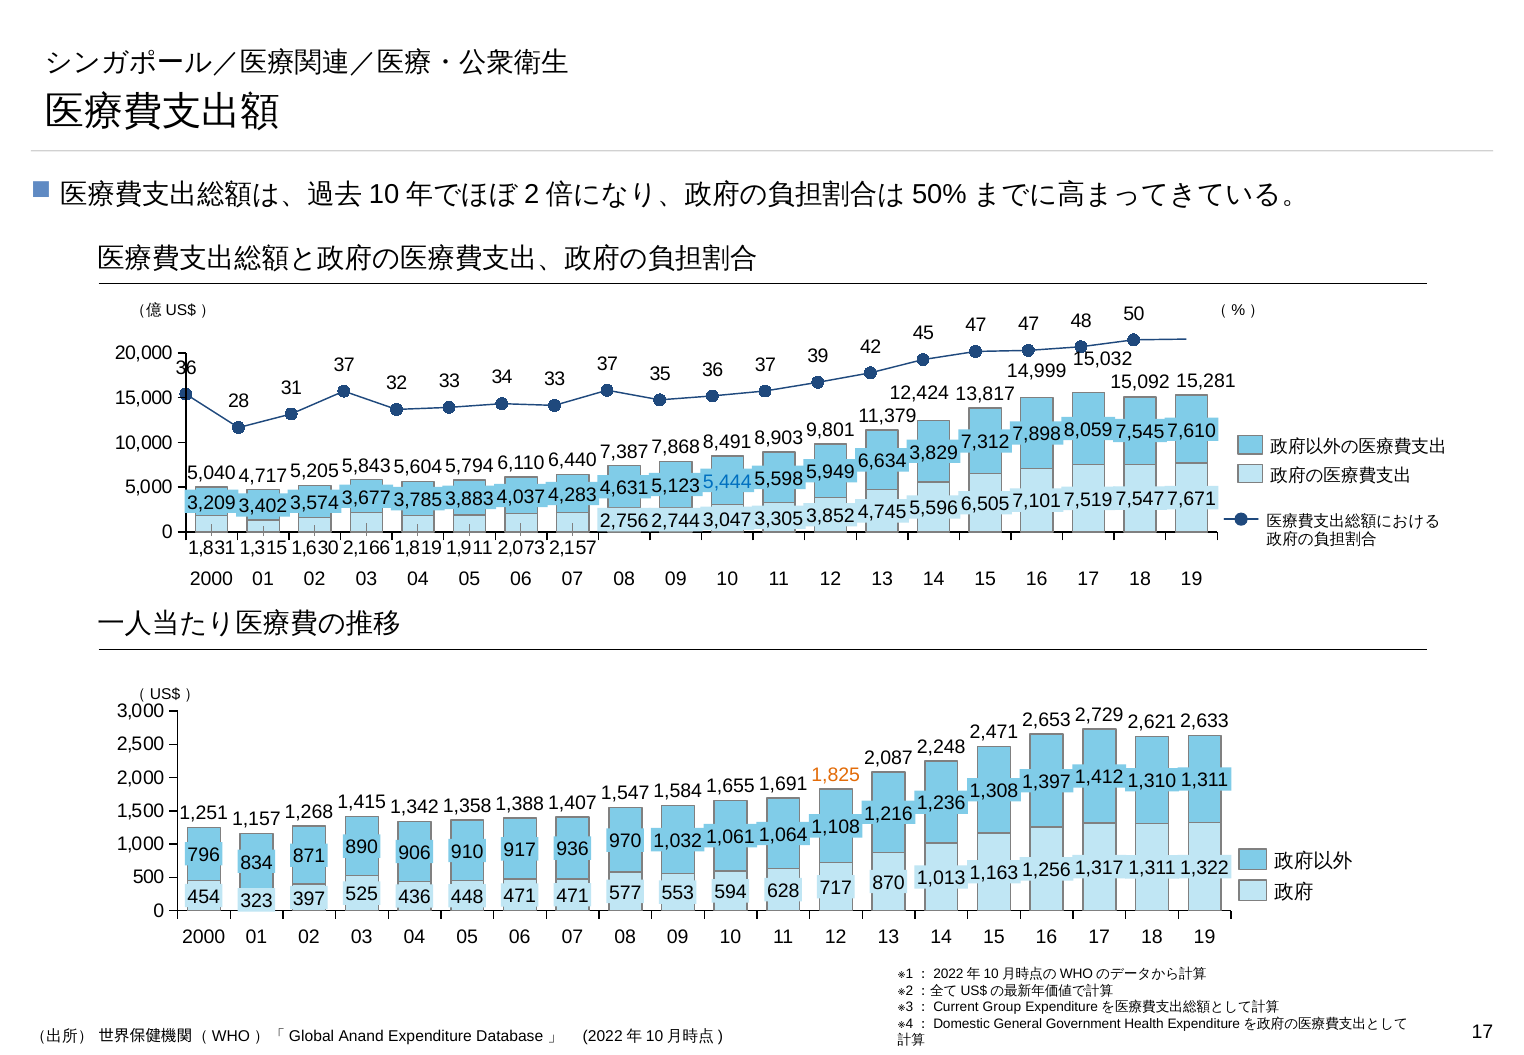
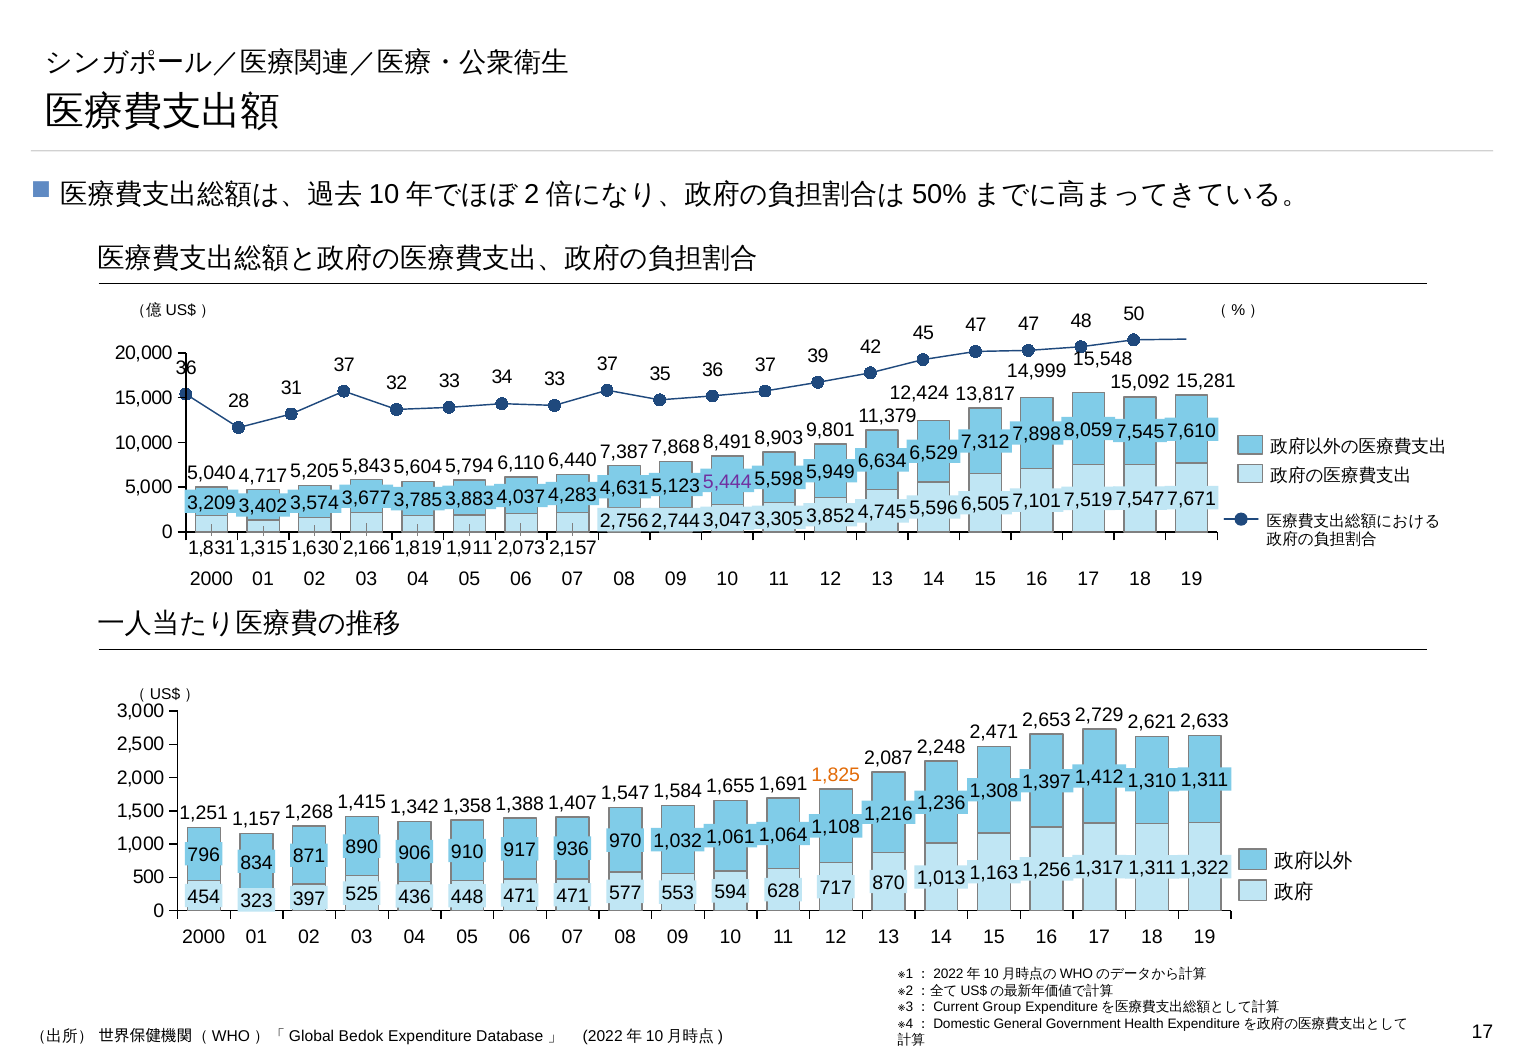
15,032: 15,032 -> 15,548
3,829: 3,829 -> 6,529
5,444 colour: blue -> purple
Anand: Anand -> Bedok
